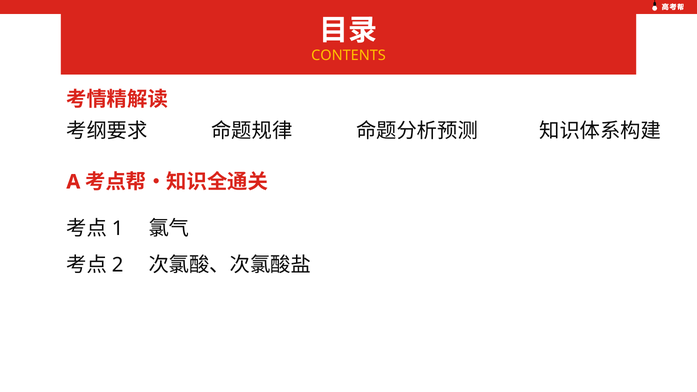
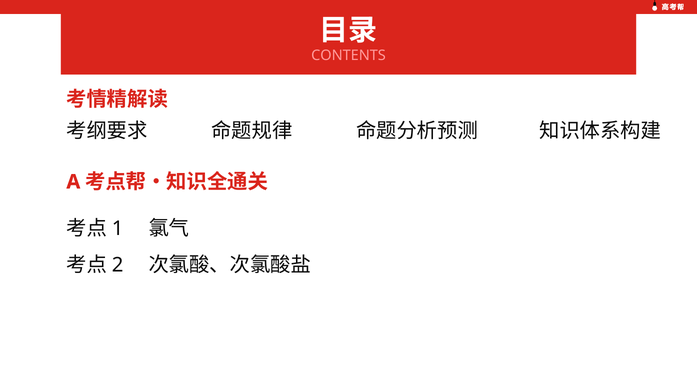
CONTENTS colour: yellow -> pink
